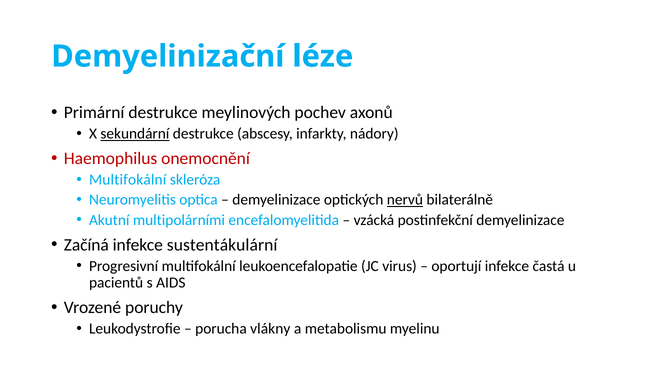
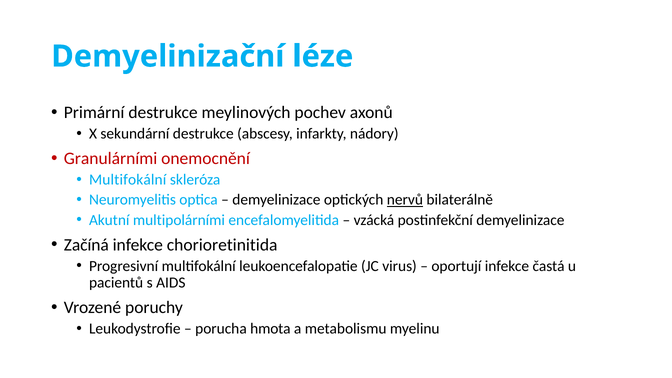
sekundární underline: present -> none
Haemophilus: Haemophilus -> Granulárními
sustentákulární: sustentákulární -> chorioretinitida
vlákny: vlákny -> hmota
